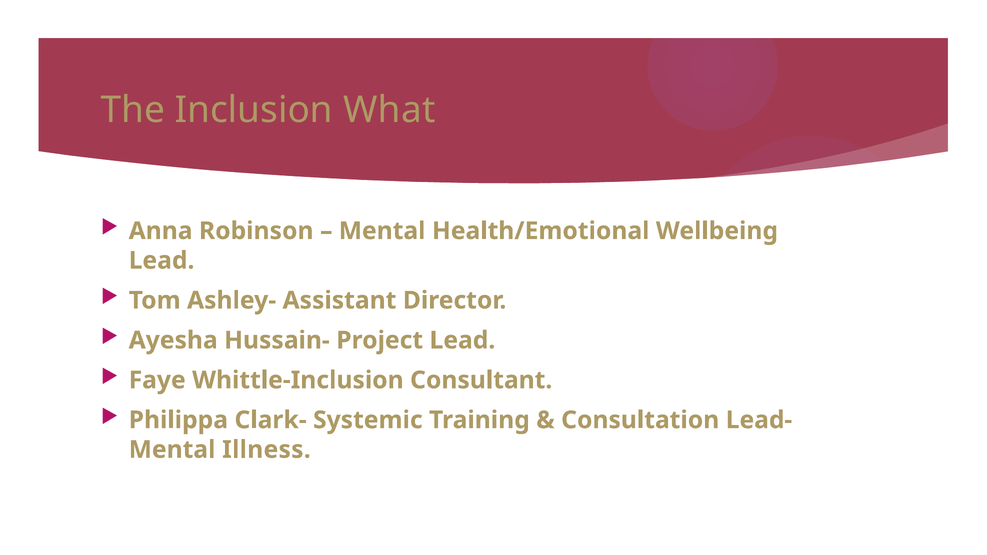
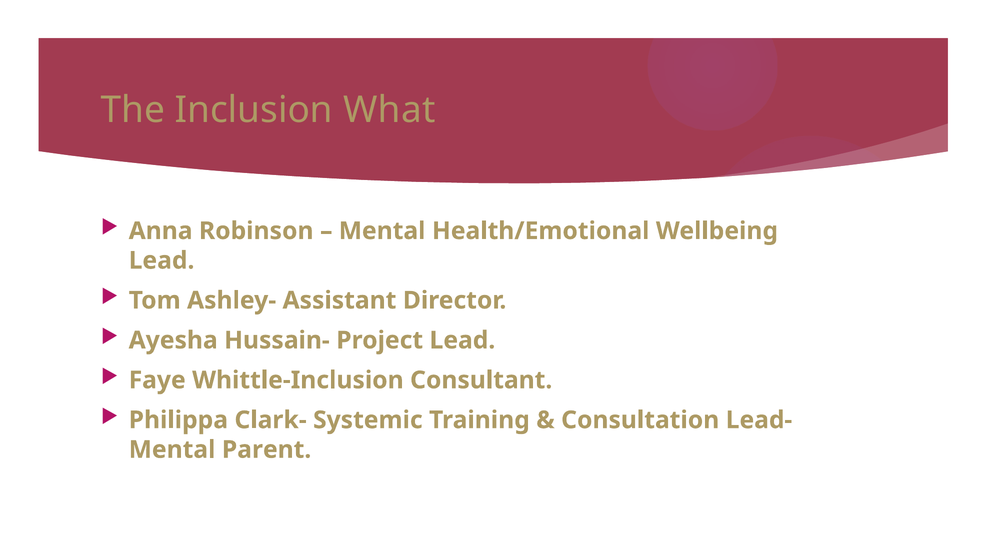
Illness: Illness -> Parent
